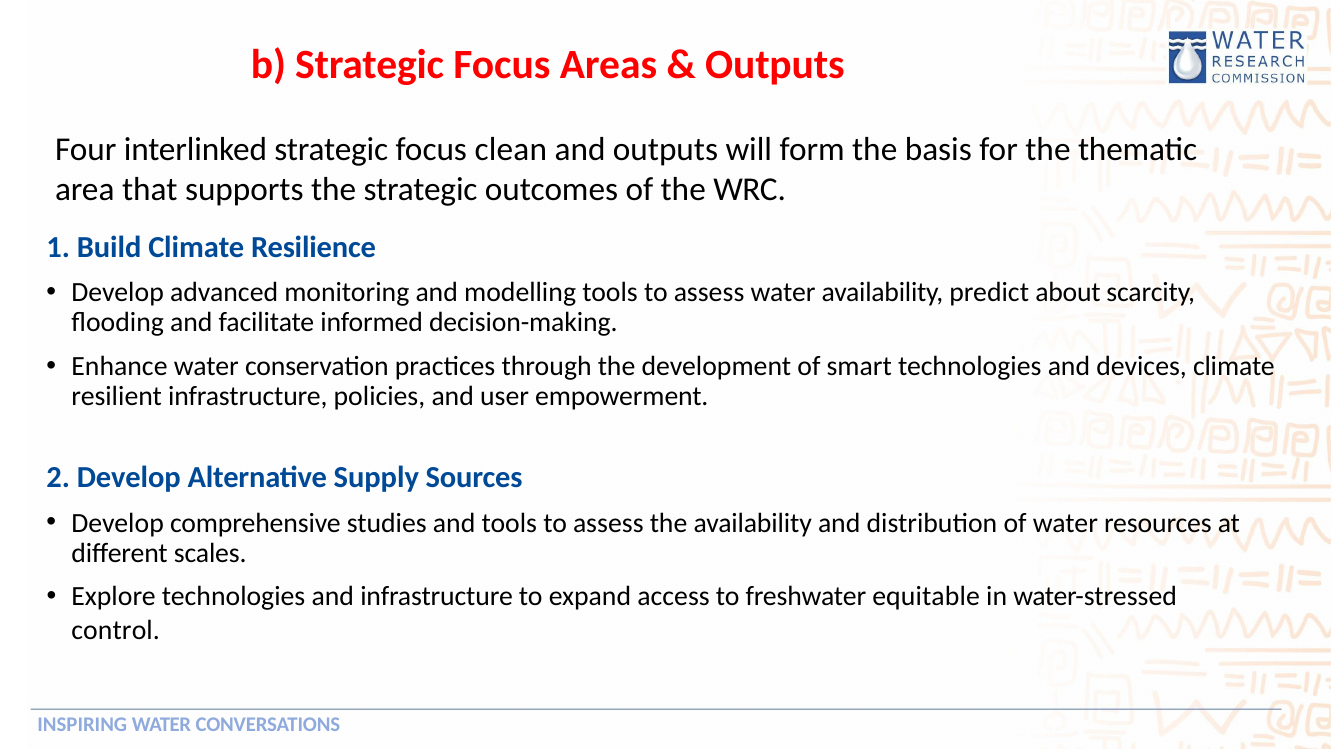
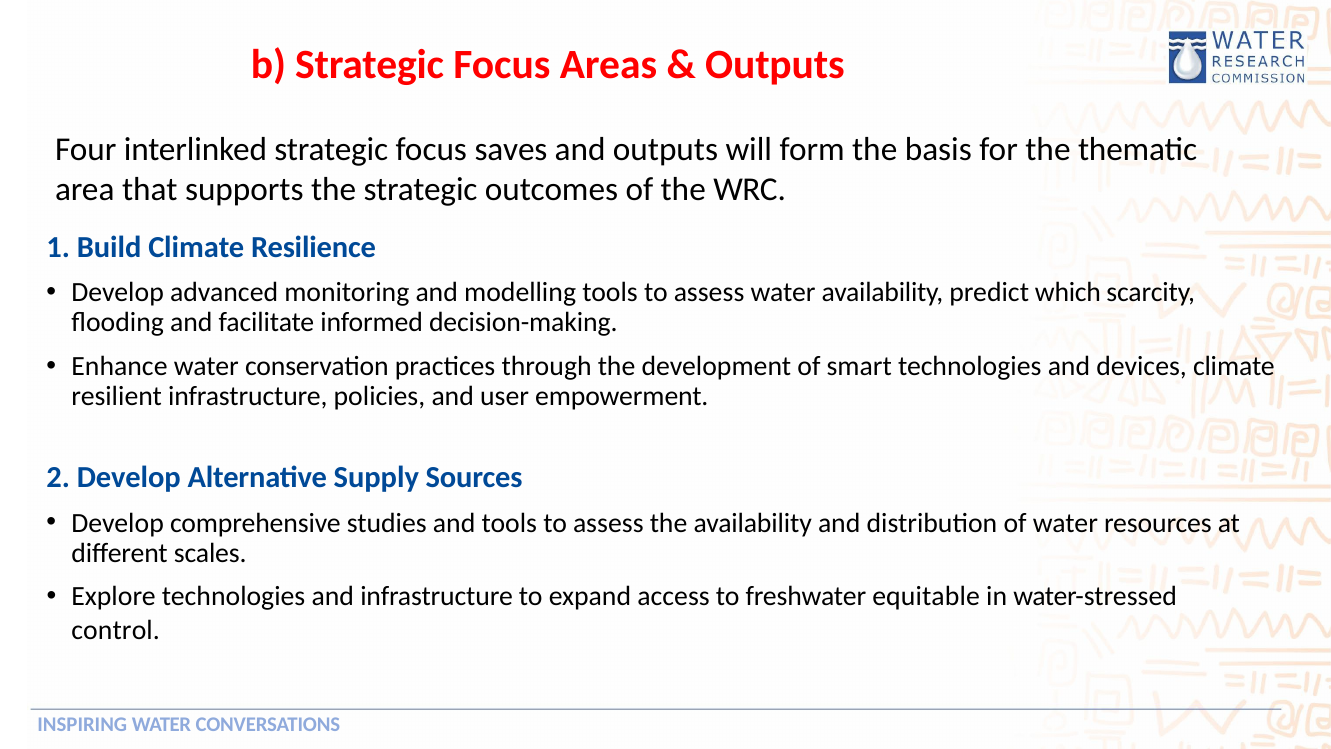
clean: clean -> saves
about: about -> which
